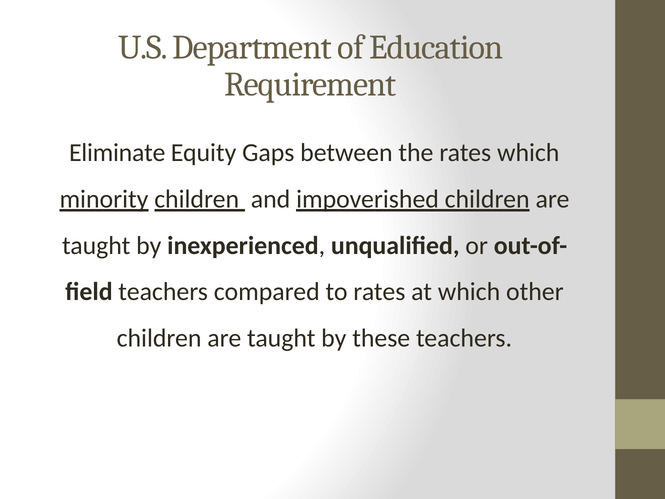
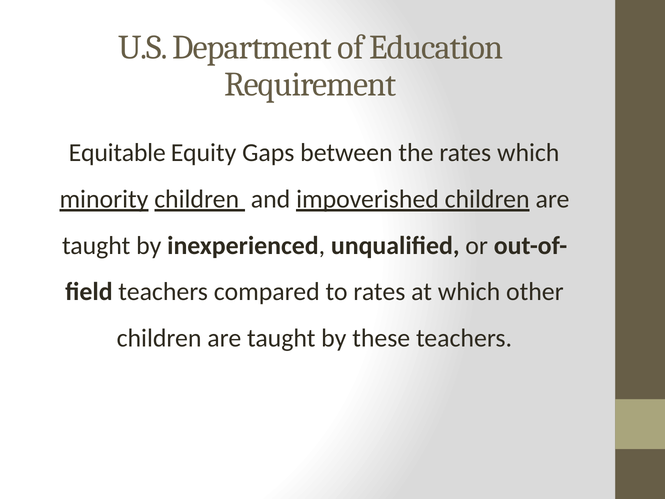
Eliminate: Eliminate -> Equitable
